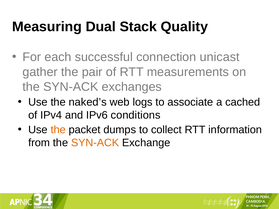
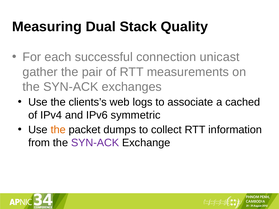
naked’s: naked’s -> clients’s
conditions: conditions -> symmetric
SYN-ACK at (95, 143) colour: orange -> purple
